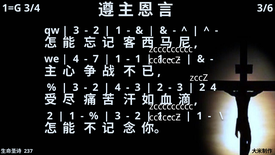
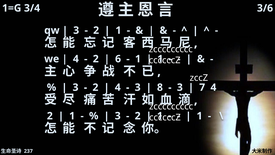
7 at (96, 59): 7 -> 2
1 at (118, 59): 1 -> 6
2 at (160, 87): 2 -> 8
2 at (202, 87): 2 -> 7
